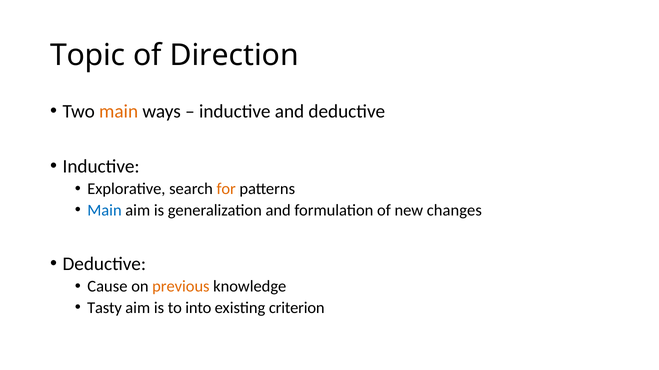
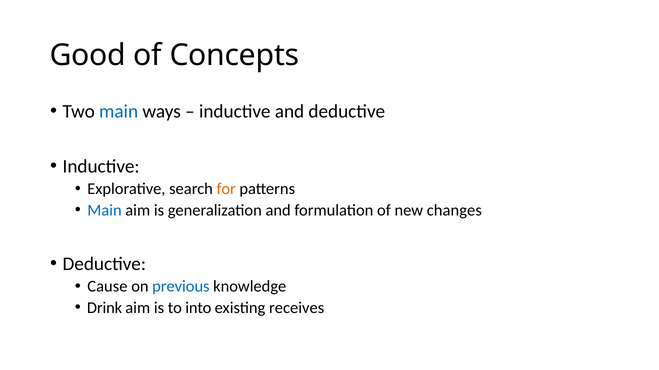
Topic: Topic -> Good
Direction: Direction -> Concepts
main at (119, 111) colour: orange -> blue
previous colour: orange -> blue
Tasty: Tasty -> Drink
criterion: criterion -> receives
